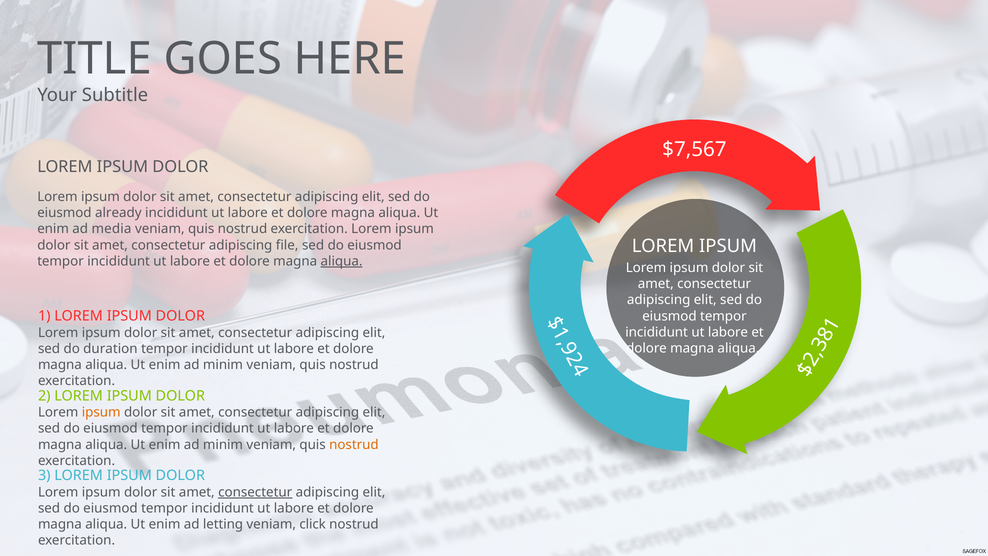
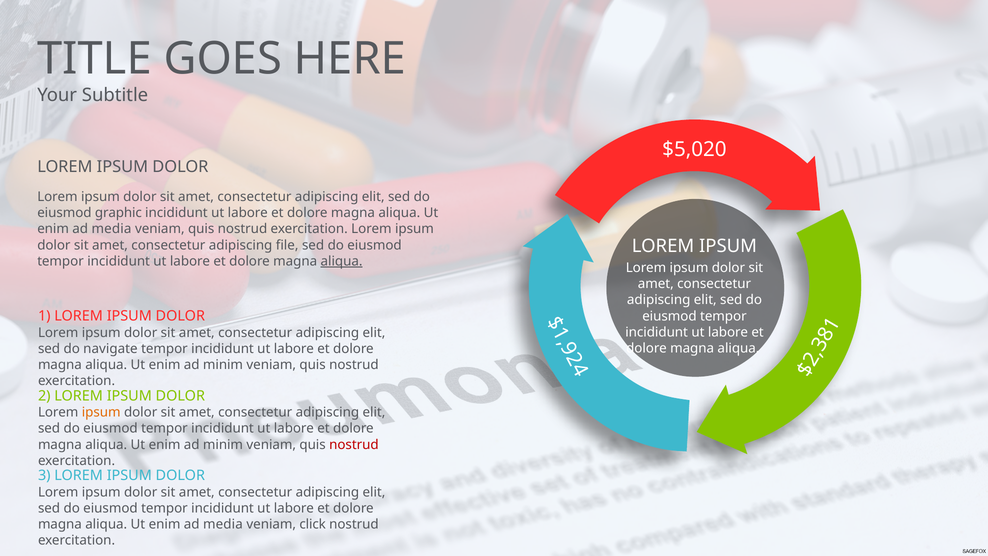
$7,567: $7,567 -> $5,020
already: already -> graphic
duration: duration -> navigate
nostrud at (354, 444) colour: orange -> red
consectetur at (255, 492) underline: present -> none
letting at (223, 524): letting -> media
